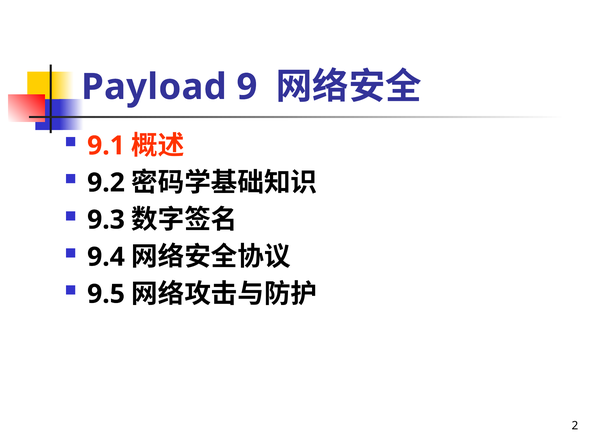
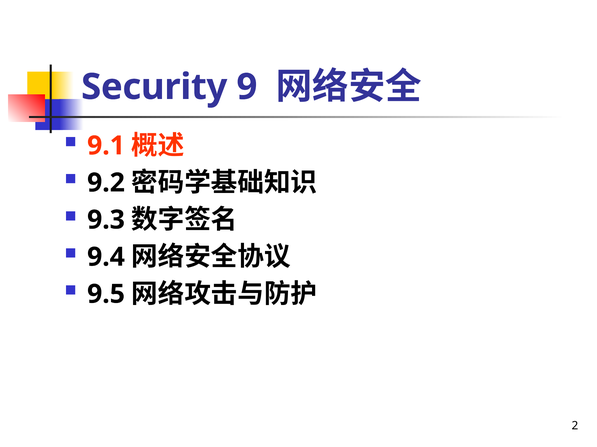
Payload: Payload -> Security
